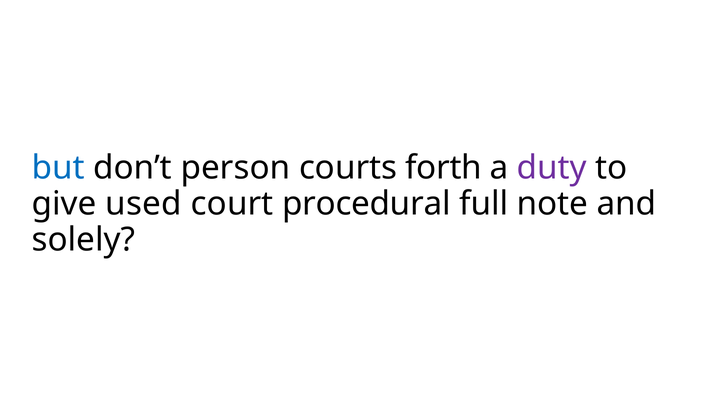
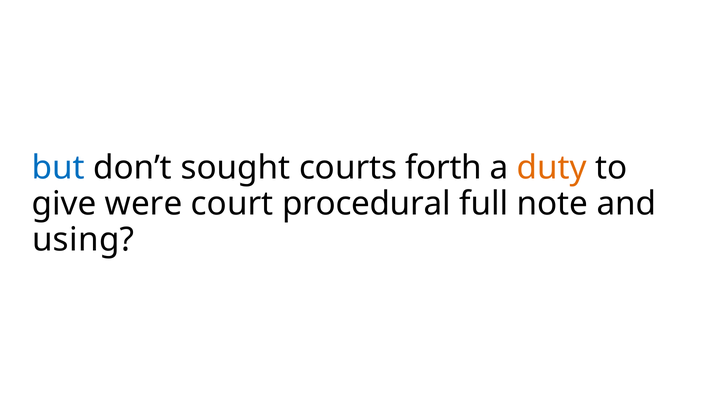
person: person -> sought
duty colour: purple -> orange
used: used -> were
solely: solely -> using
